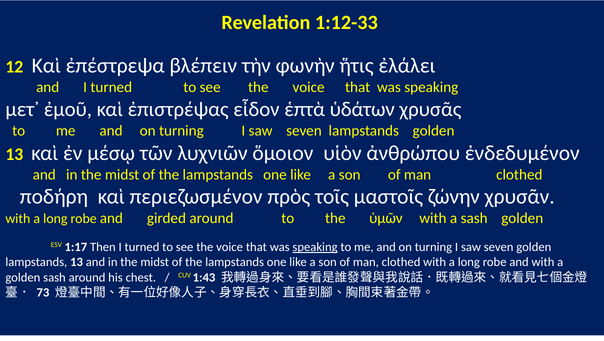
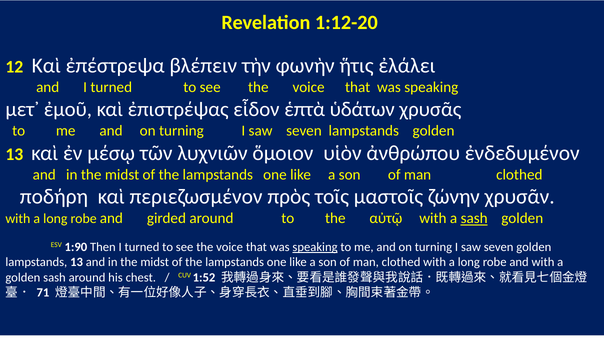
1:12-33: 1:12-33 -> 1:12-20
ὑμῶν: ὑμῶν -> αὐτῷ
sash at (474, 218) underline: none -> present
1:17: 1:17 -> 1:90
1:43: 1:43 -> 1:52
73: 73 -> 71
